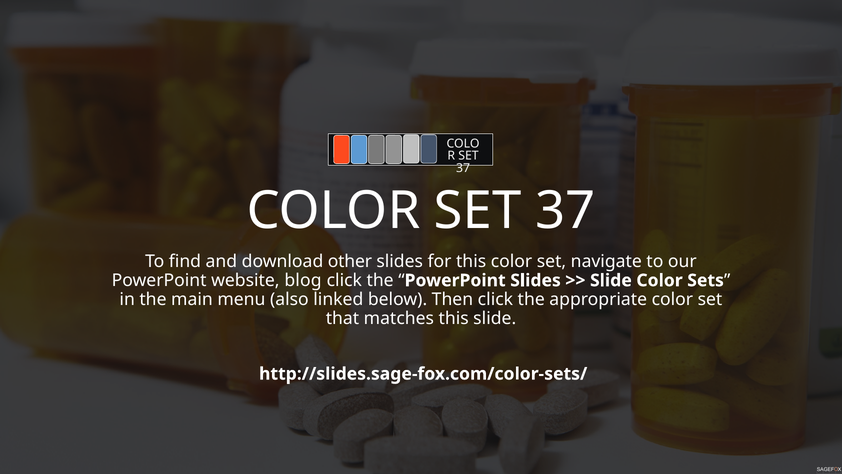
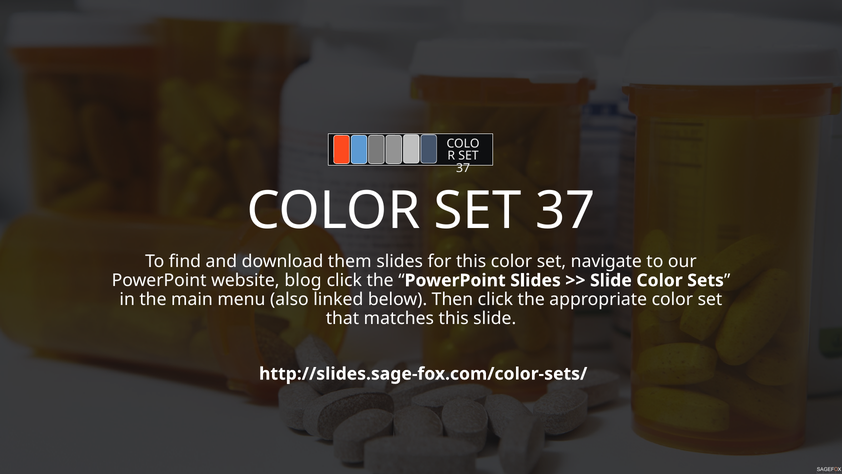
other: other -> them
